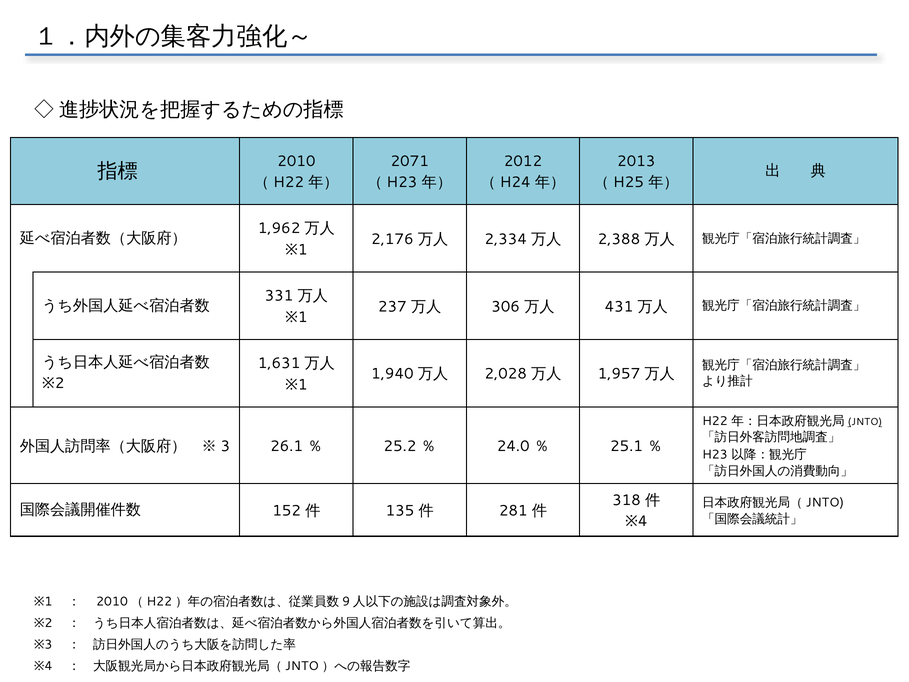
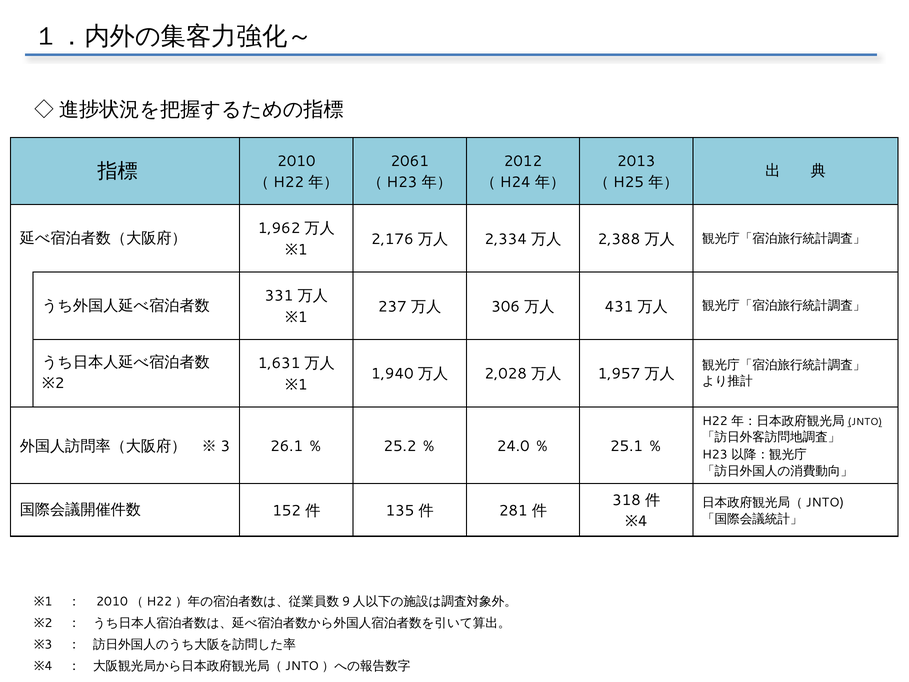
2071: 2071 -> 2061
